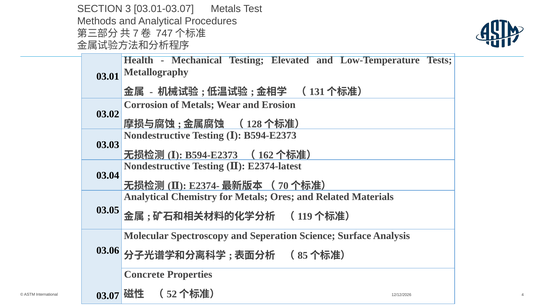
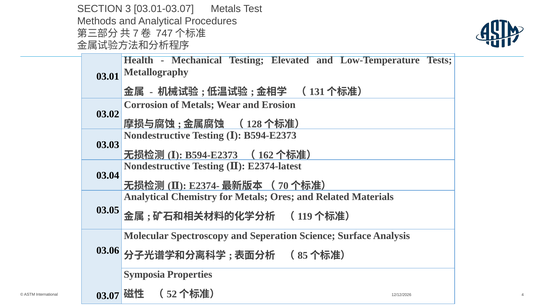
Concrete: Concrete -> Symposia
